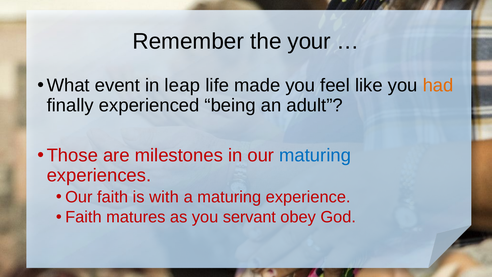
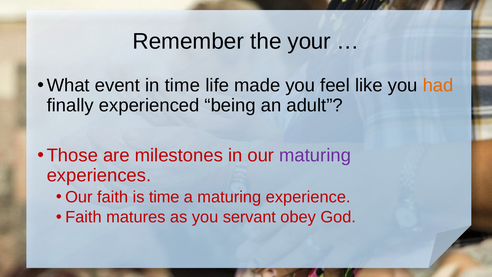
in leap: leap -> time
maturing at (315, 155) colour: blue -> purple
is with: with -> time
